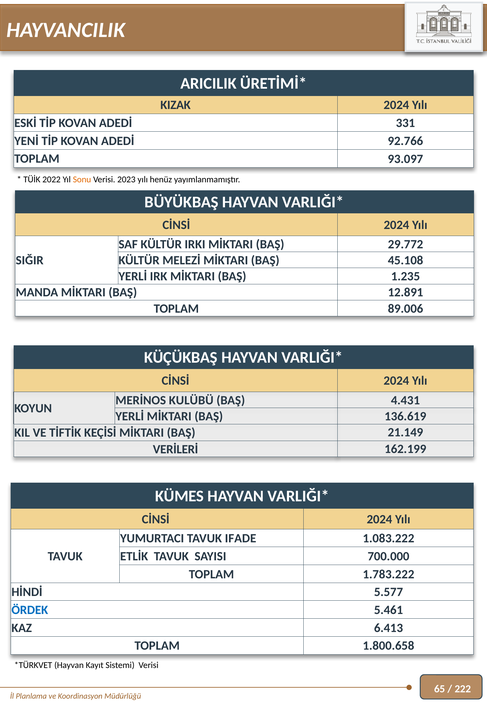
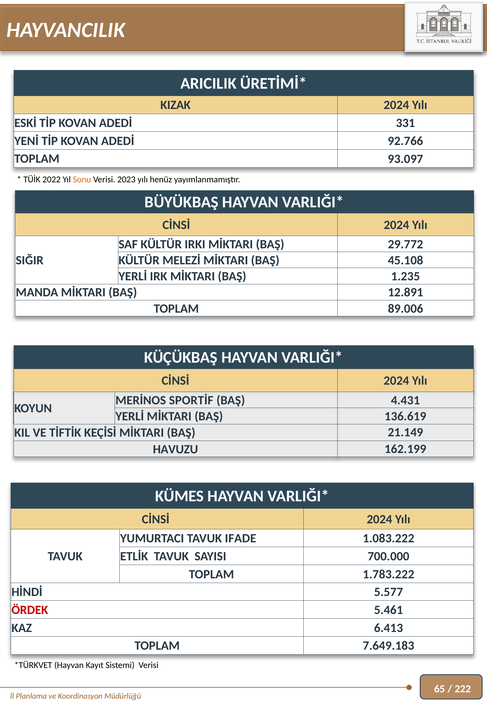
KULÜBÜ: KULÜBÜ -> SPORTİF
VERİLERİ: VERİLERİ -> HAVUZU
ÖRDEK colour: blue -> red
1.800.658: 1.800.658 -> 7.649.183
